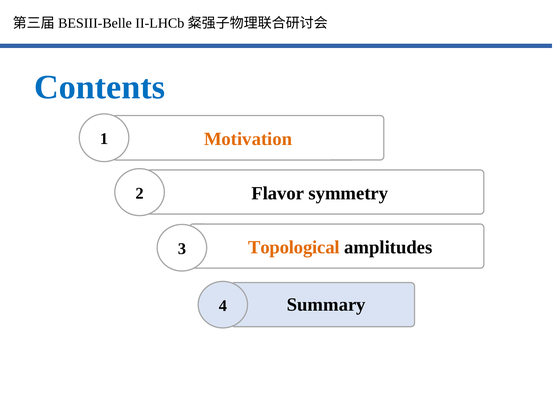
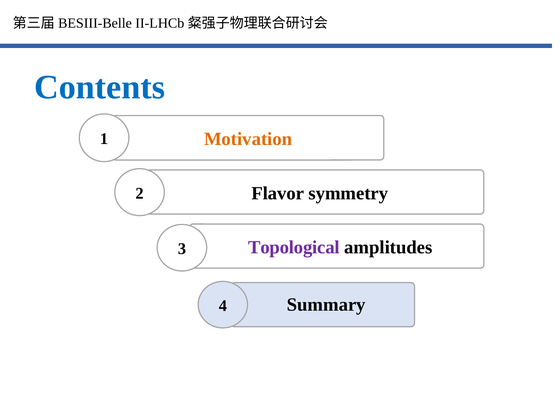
Topological colour: orange -> purple
